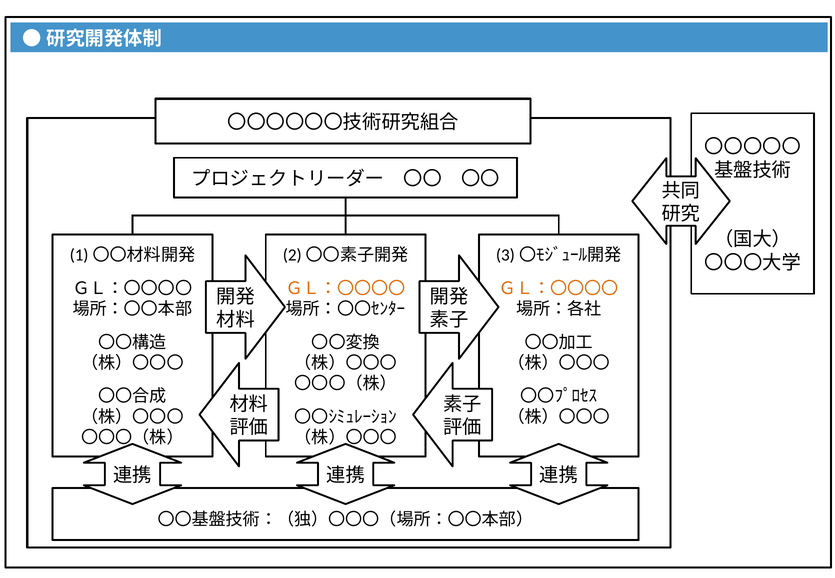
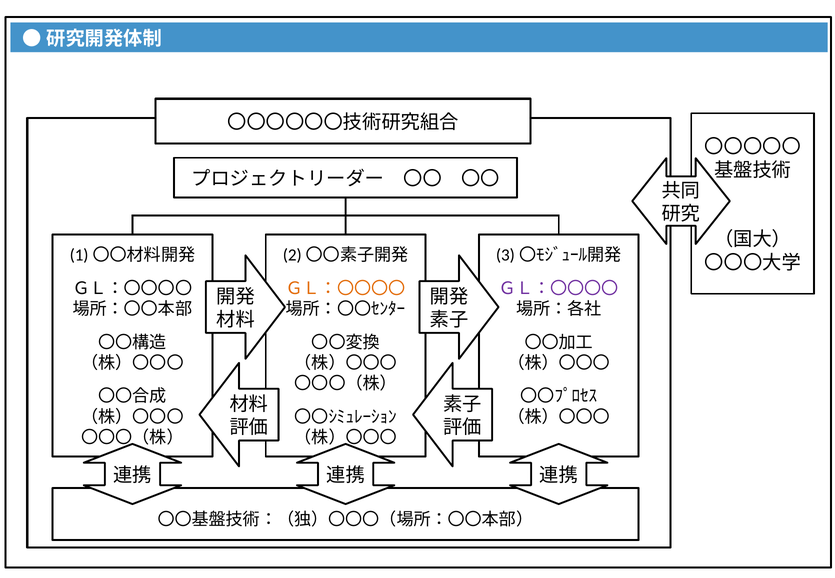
ＧＬ：〇〇〇〇 at (559, 289) colour: orange -> purple
